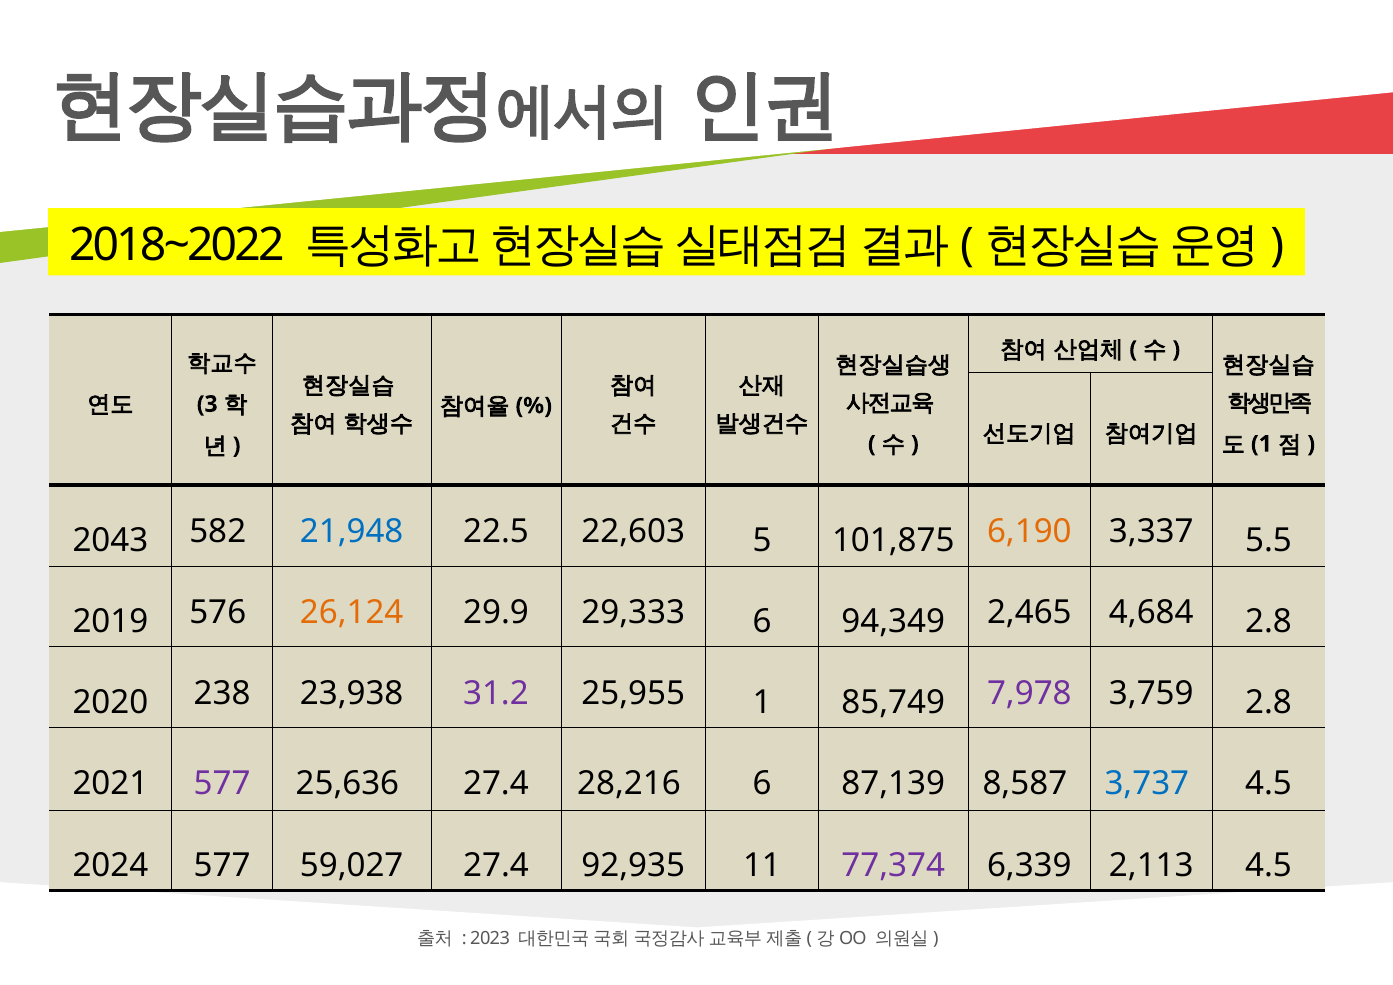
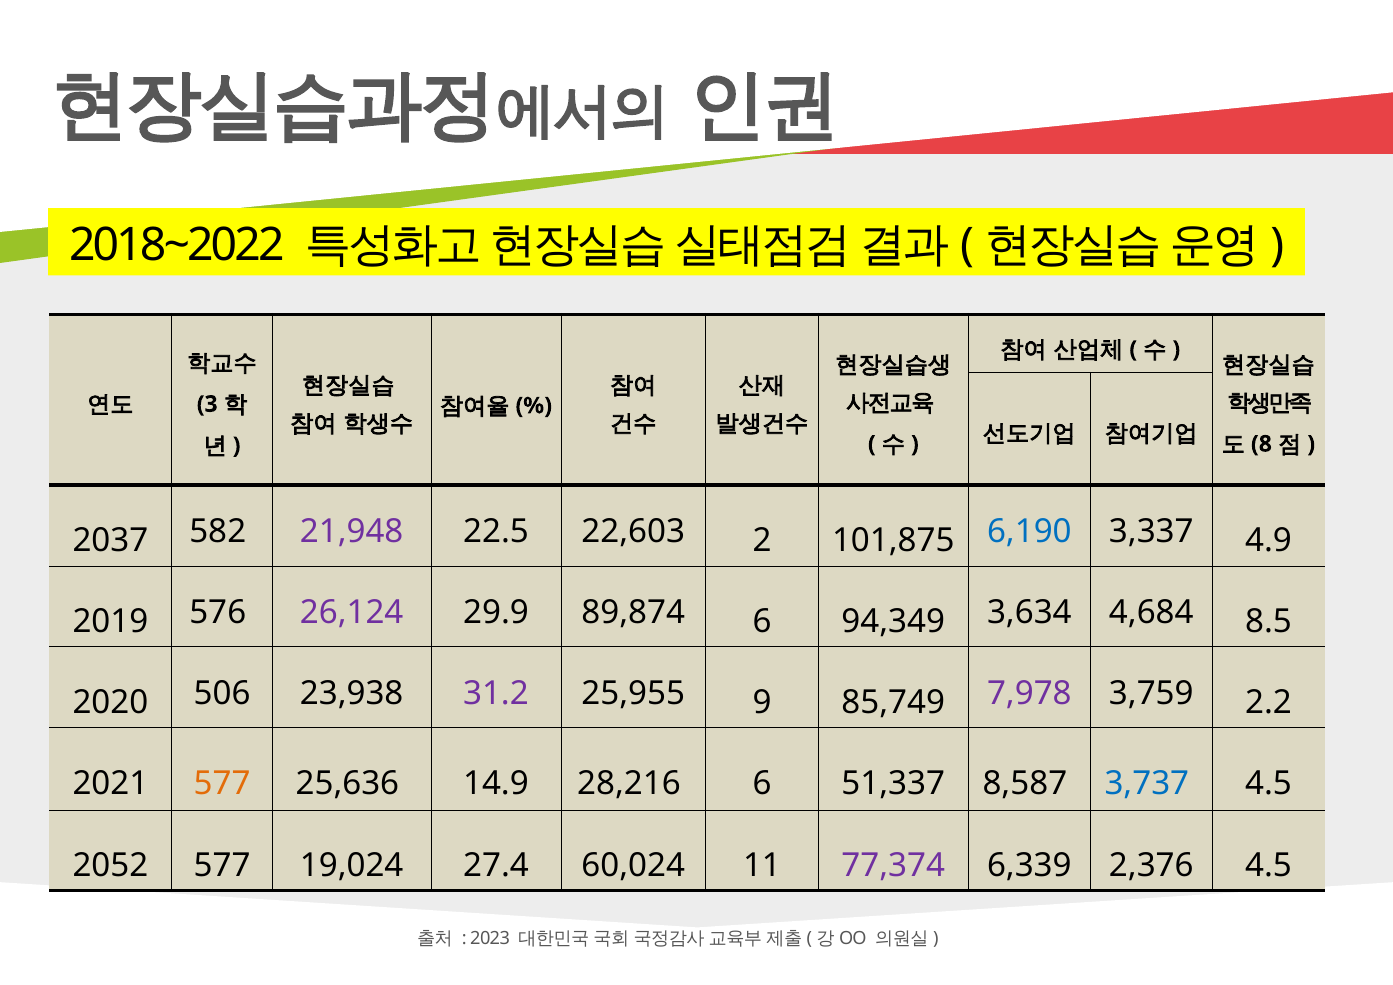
1 at (1261, 444): 1 -> 8
2043: 2043 -> 2037
21,948 colour: blue -> purple
5: 5 -> 2
6,190 colour: orange -> blue
5.5: 5.5 -> 4.9
26,124 colour: orange -> purple
29,333: 29,333 -> 89,874
2,465: 2,465 -> 3,634
4,684 2.8: 2.8 -> 8.5
238: 238 -> 506
25,955 1: 1 -> 9
3,759 2.8: 2.8 -> 2.2
577 at (222, 784) colour: purple -> orange
25,636 27.4: 27.4 -> 14.9
87,139: 87,139 -> 51,337
2024: 2024 -> 2052
59,027: 59,027 -> 19,024
92,935: 92,935 -> 60,024
2,113: 2,113 -> 2,376
